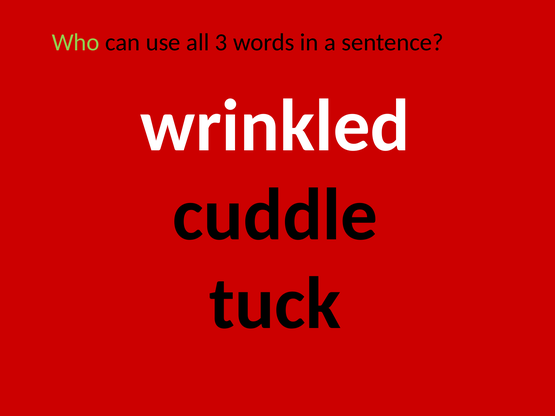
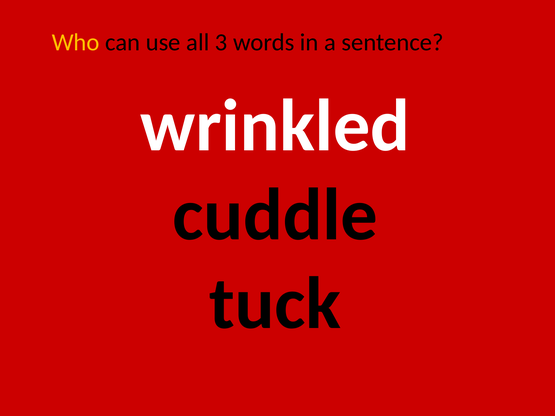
Who colour: light green -> yellow
